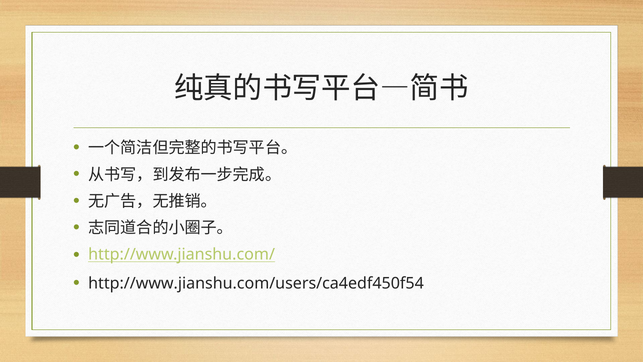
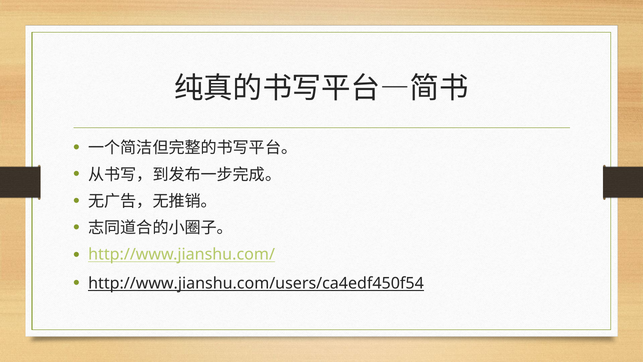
http://www.jianshu.com/users/ca4edf450f54 underline: none -> present
